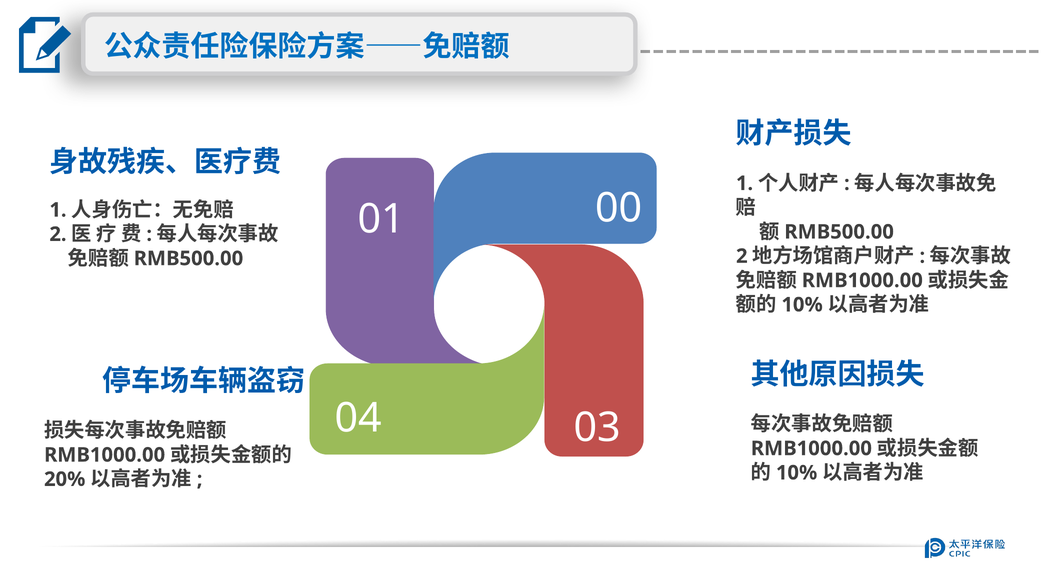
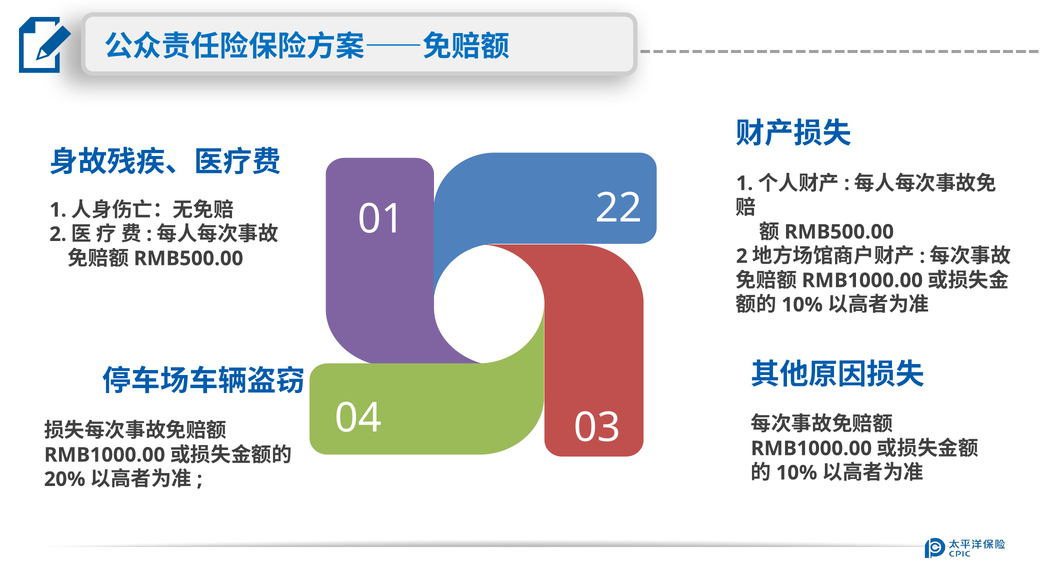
00: 00 -> 22
